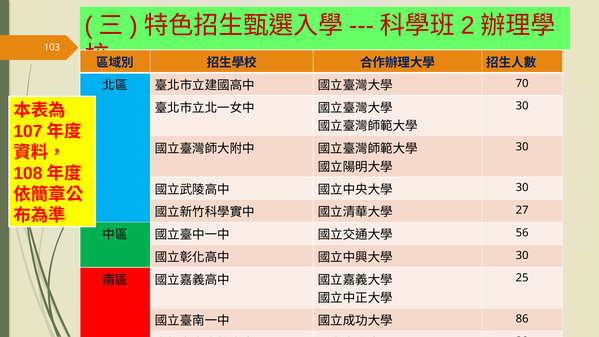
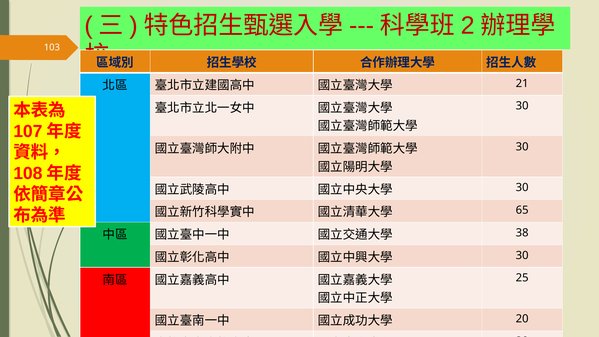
70: 70 -> 21
27: 27 -> 65
56: 56 -> 38
86: 86 -> 20
